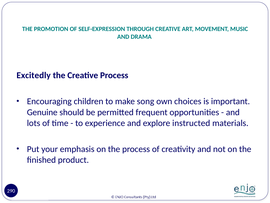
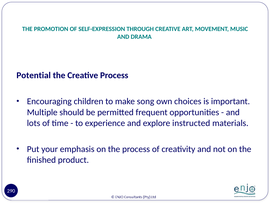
Excitedly: Excitedly -> Potential
Genuine: Genuine -> Multiple
